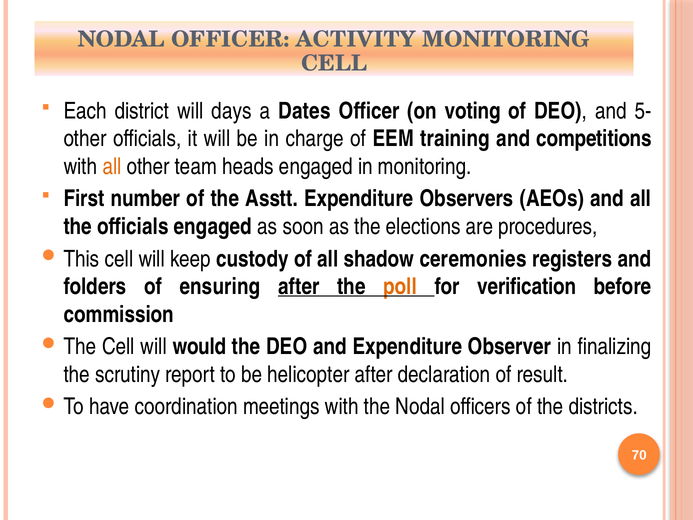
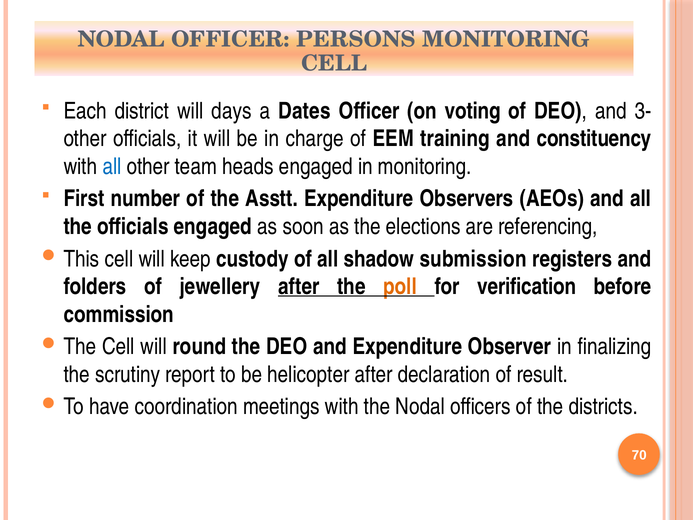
ACTIVITY: ACTIVITY -> PERSONS
5-: 5- -> 3-
competitions: competitions -> constituency
all at (112, 166) colour: orange -> blue
procedures: procedures -> referencing
ceremonies: ceremonies -> submission
ensuring: ensuring -> jewellery
would: would -> round
